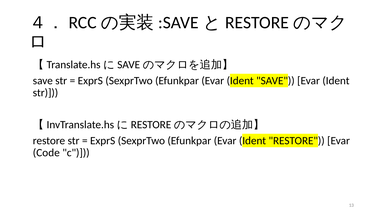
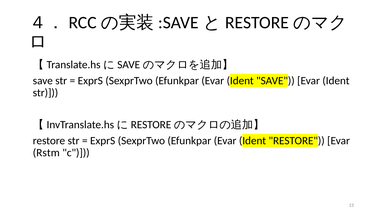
Code: Code -> Rstm
